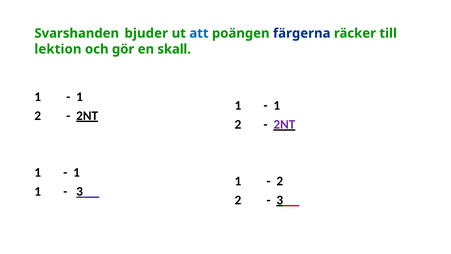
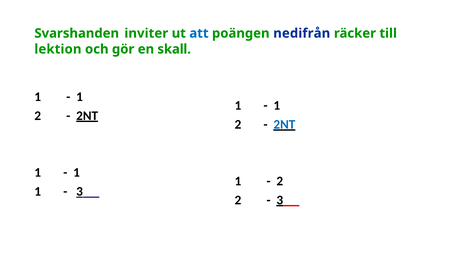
bjuder: bjuder -> inviter
färgerna: färgerna -> nedifrån
2NT at (284, 124) colour: purple -> blue
